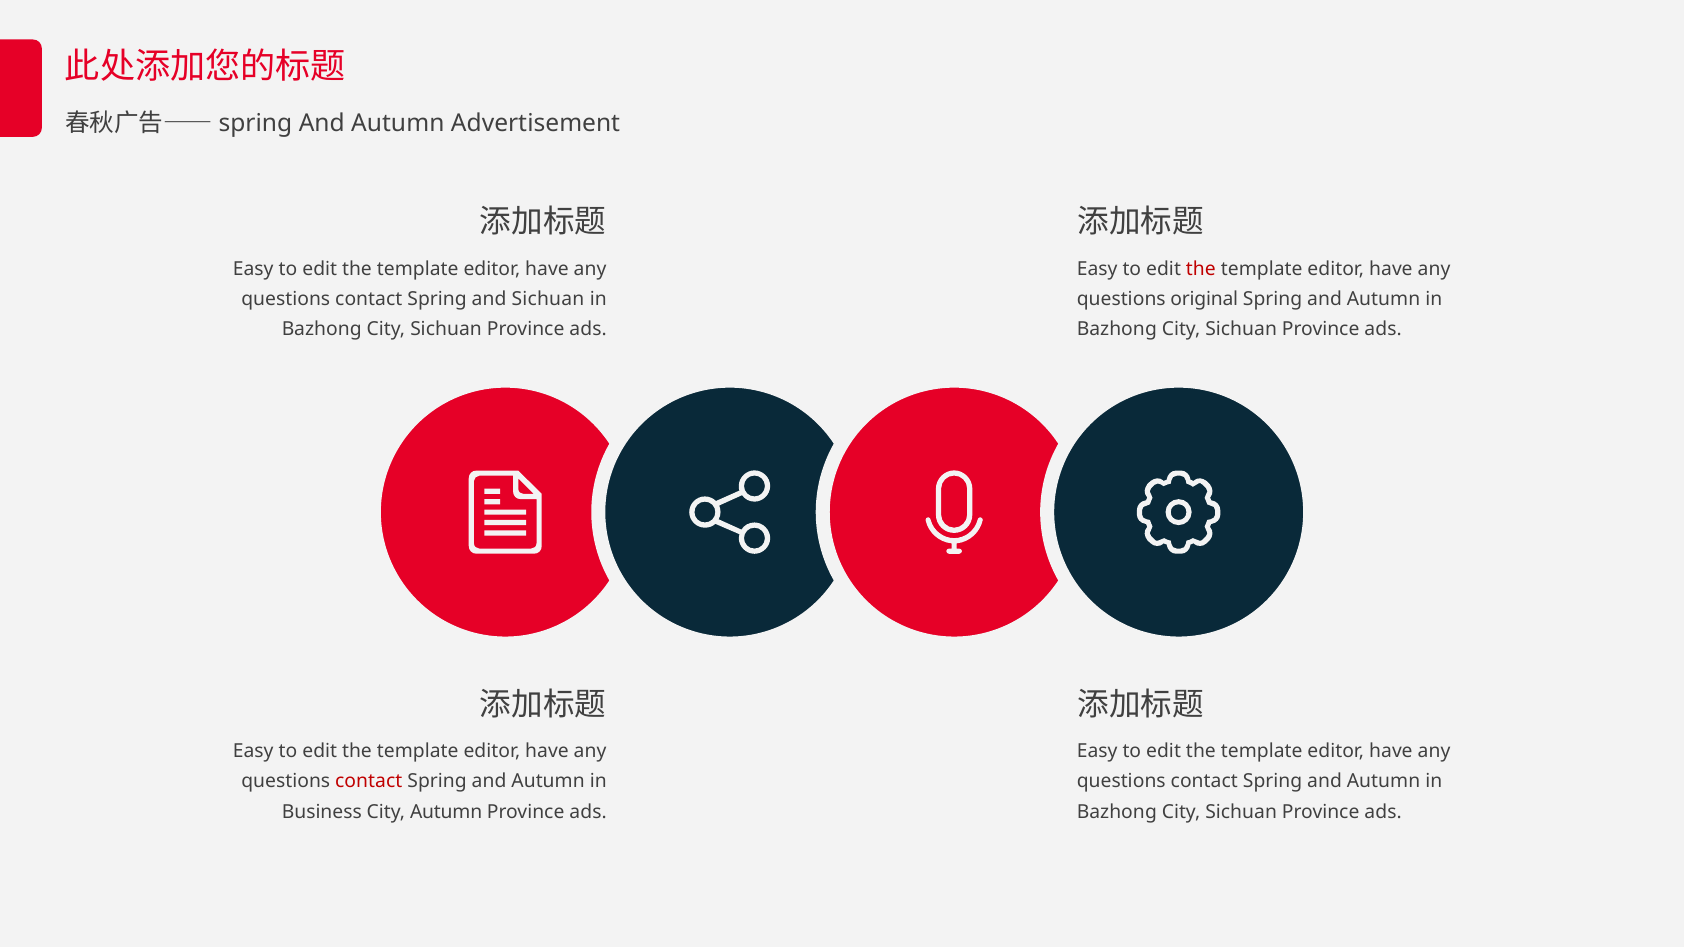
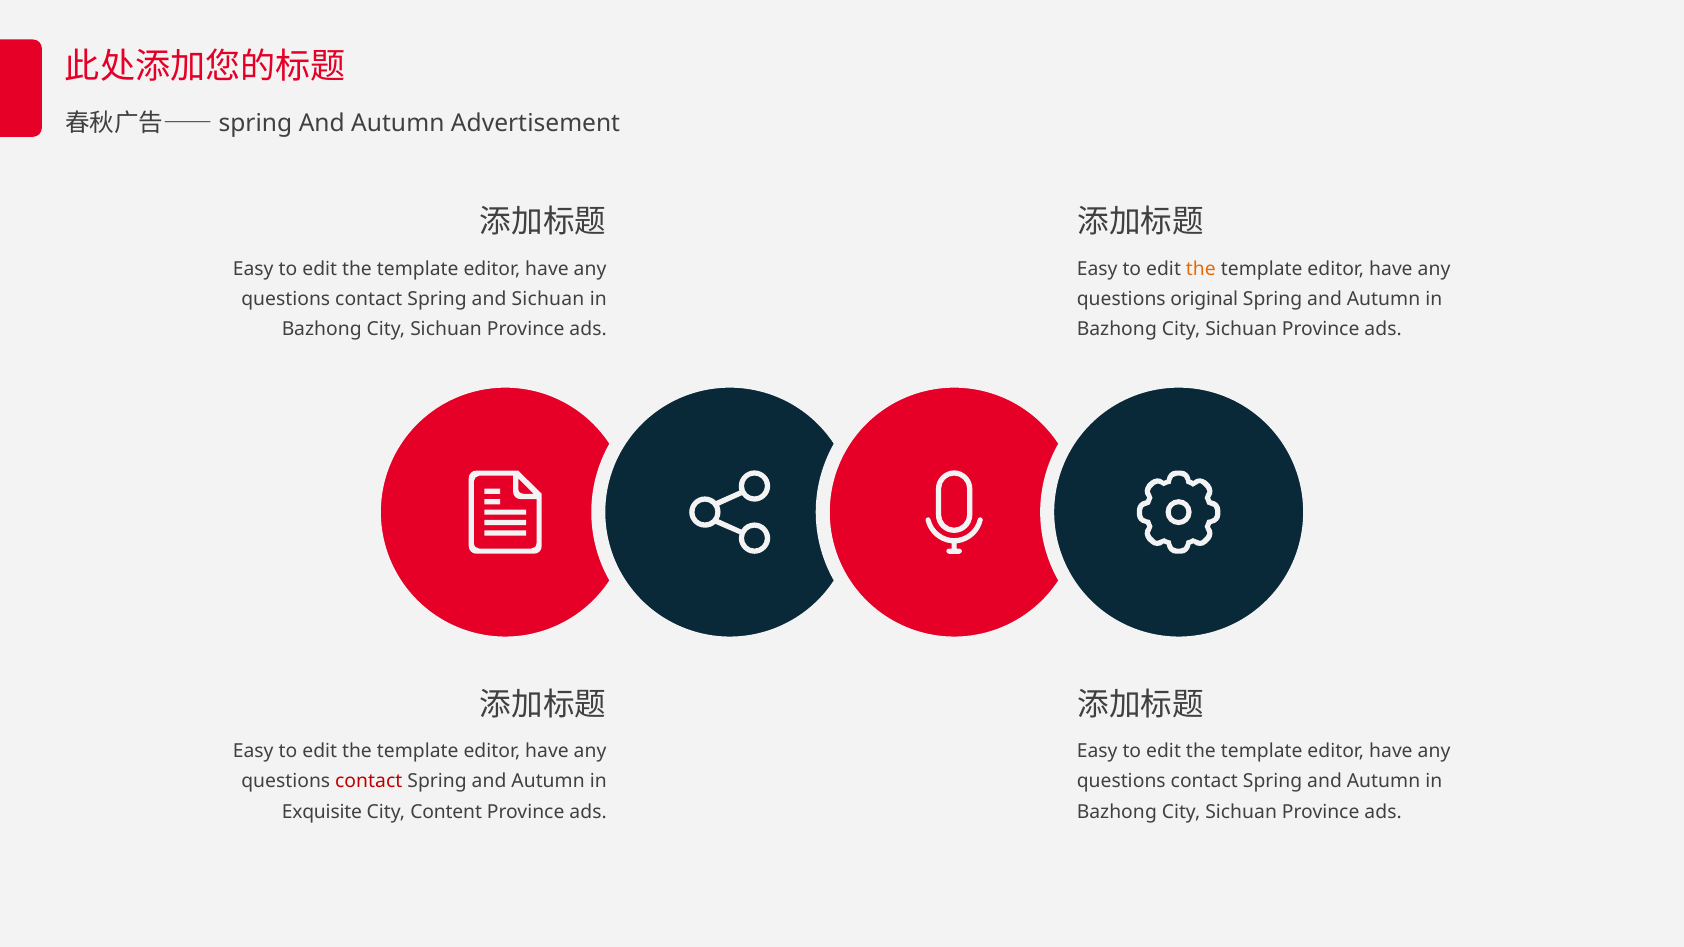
the at (1201, 269) colour: red -> orange
Business: Business -> Exquisite
City Autumn: Autumn -> Content
